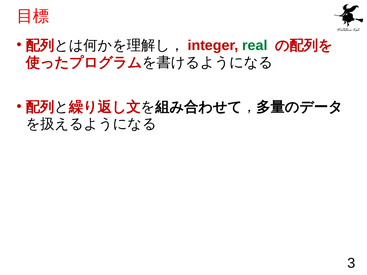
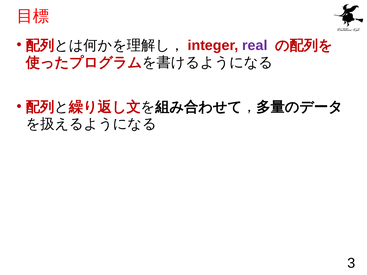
real colour: green -> purple
